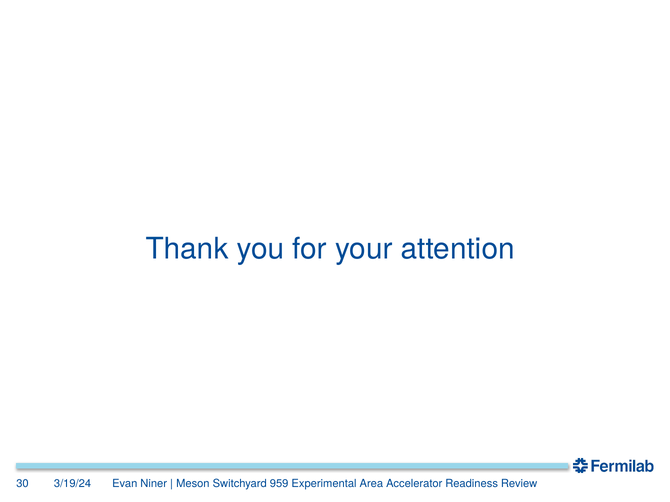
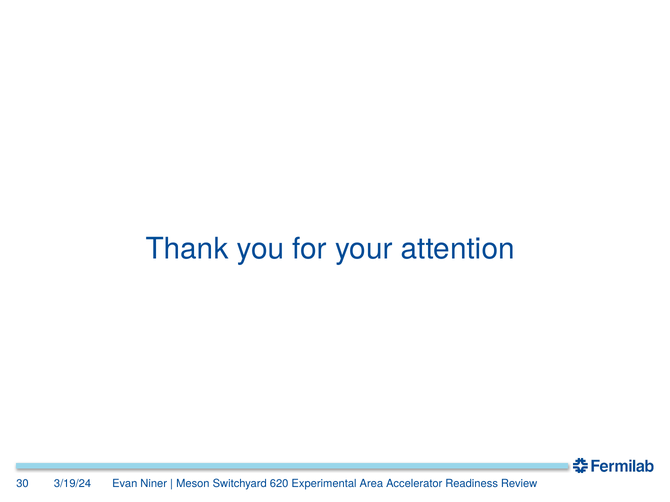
959: 959 -> 620
